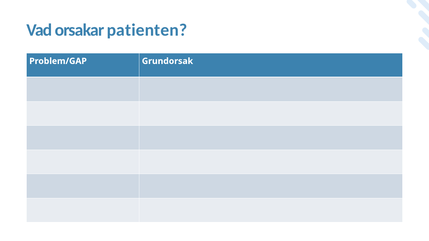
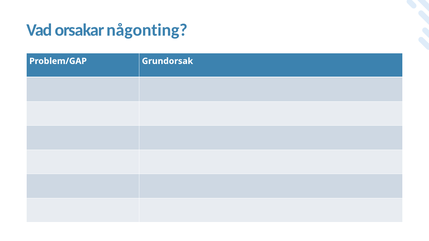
patienten: patienten -> någonting
